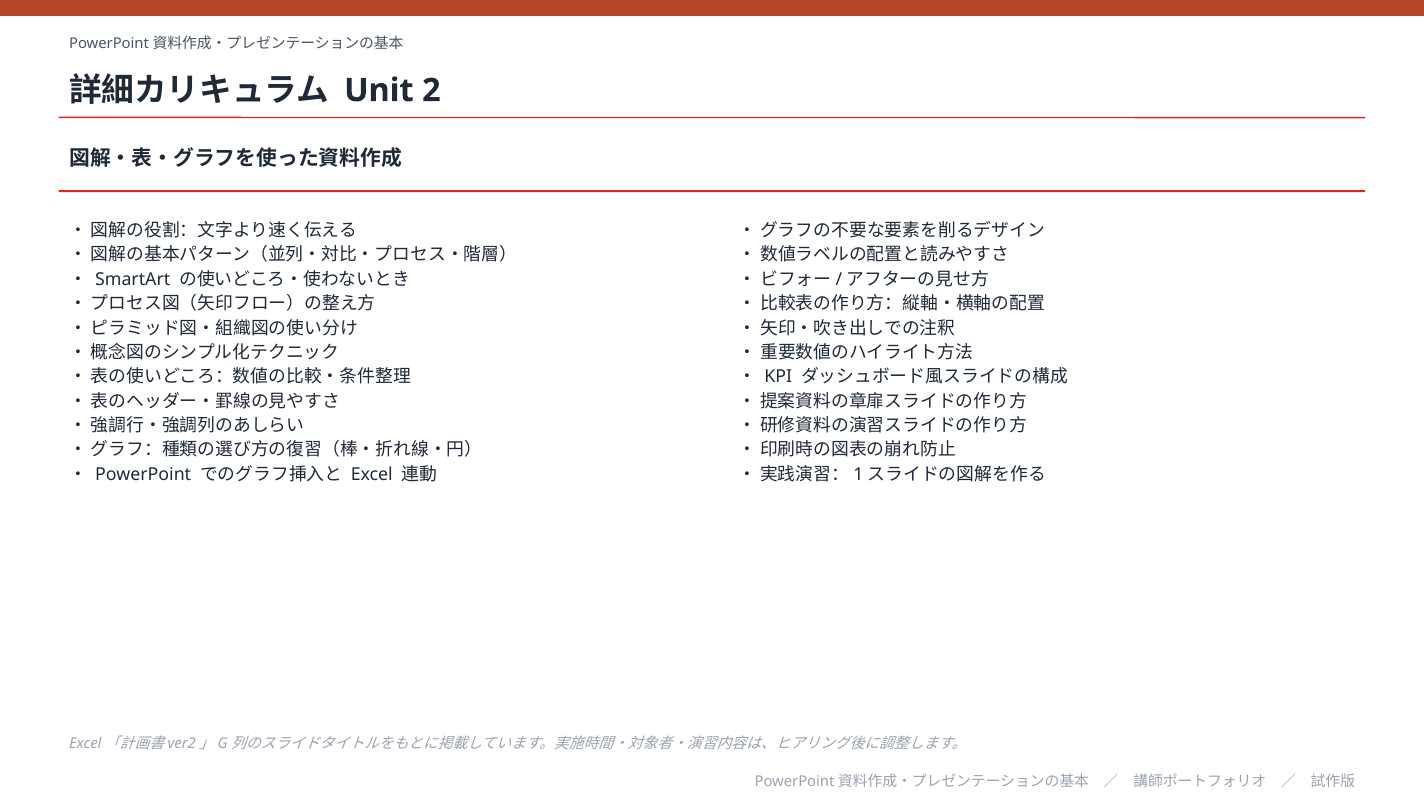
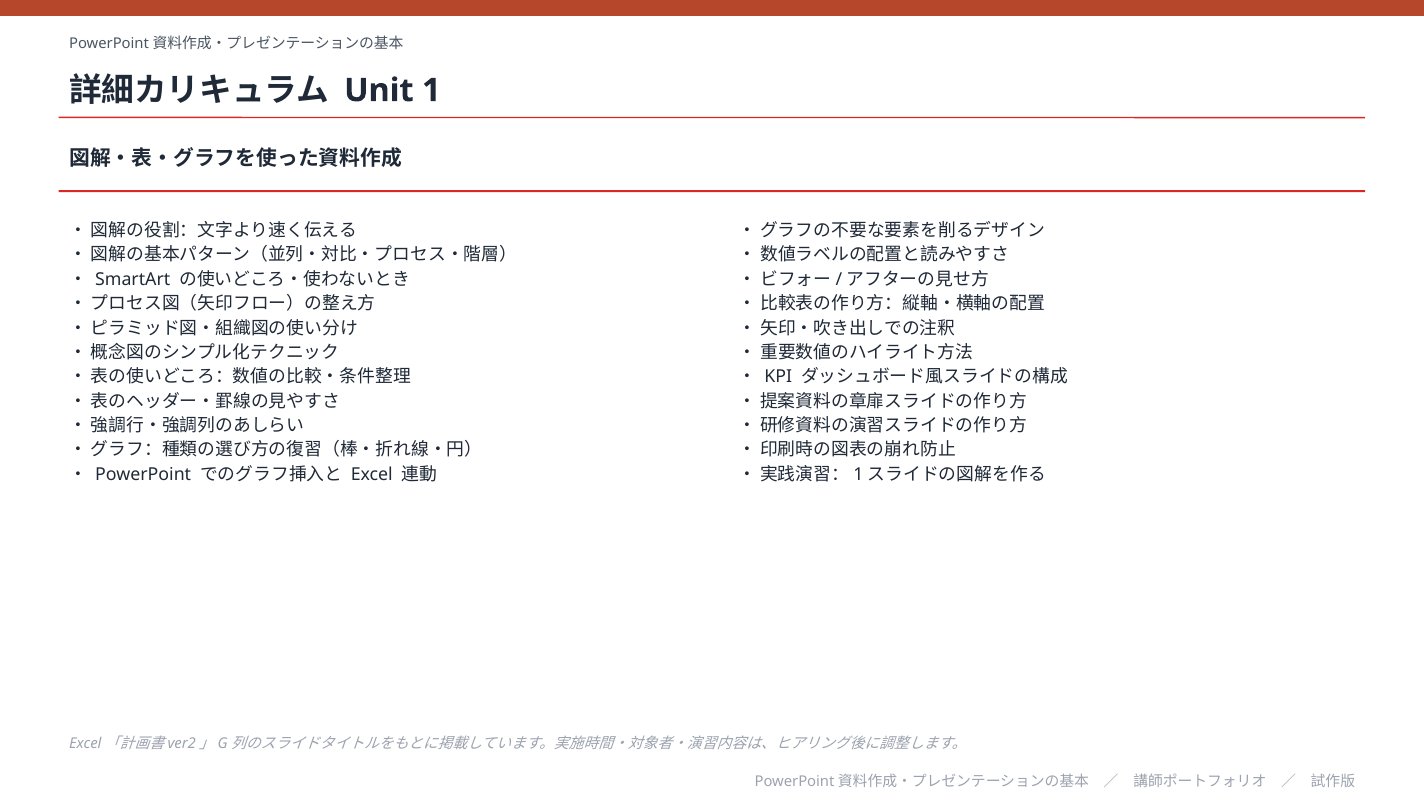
2: 2 -> 1
